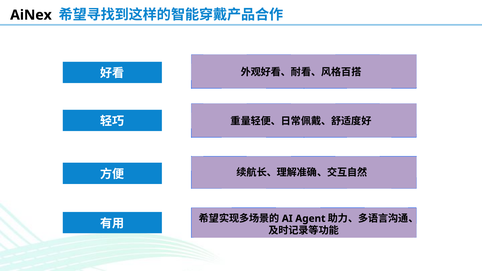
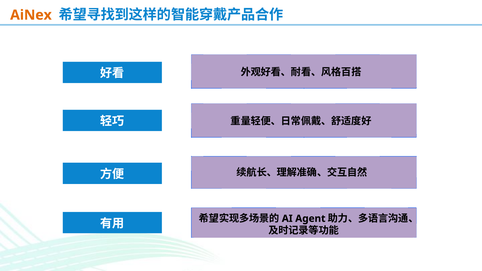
AiNex colour: black -> orange
